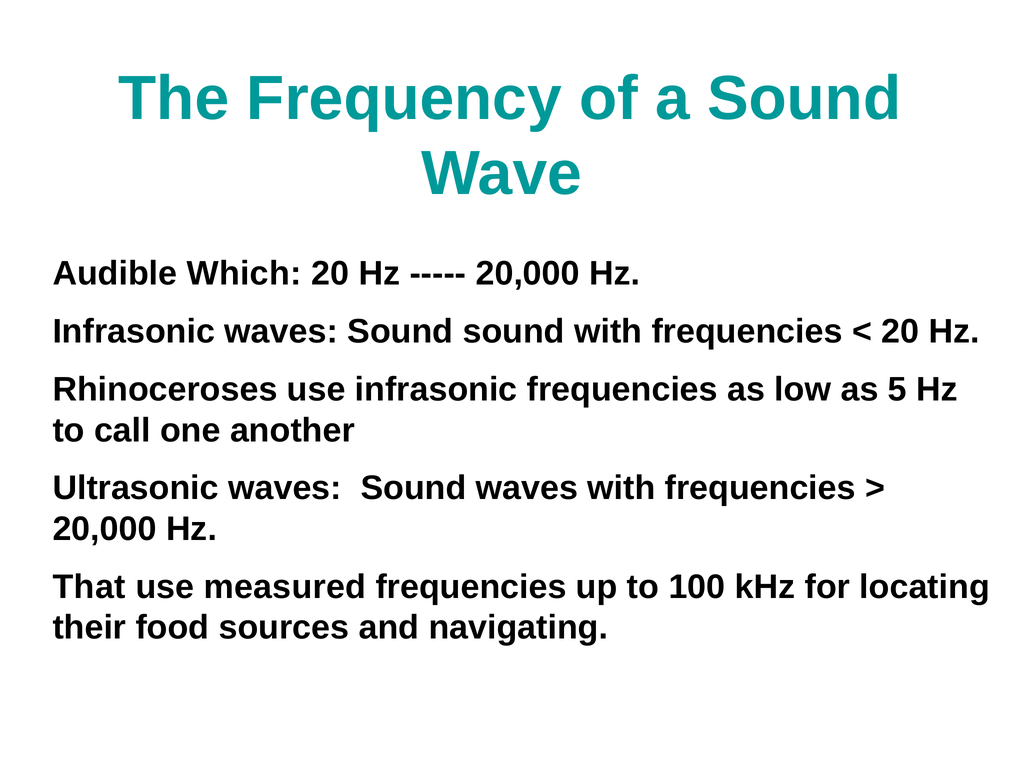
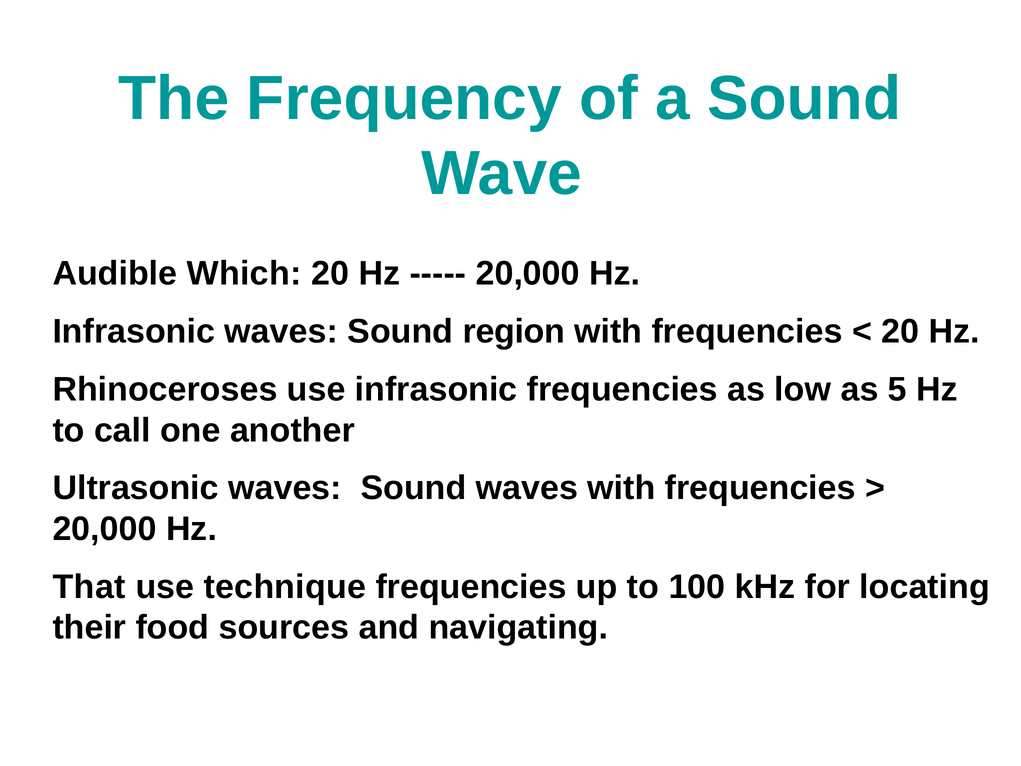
Sound sound: sound -> region
measured: measured -> technique
